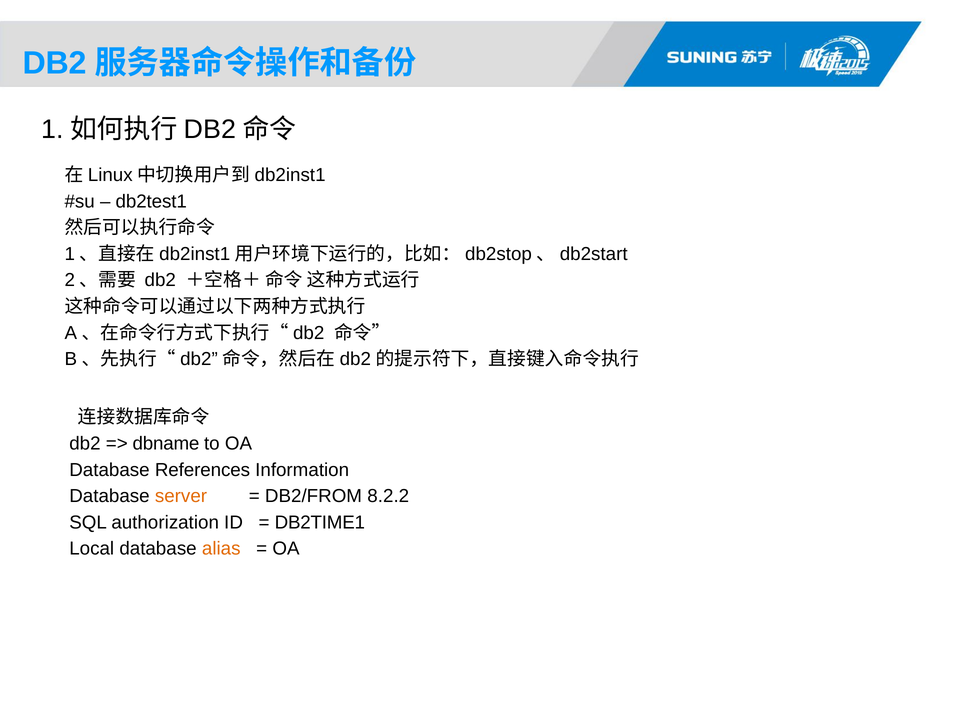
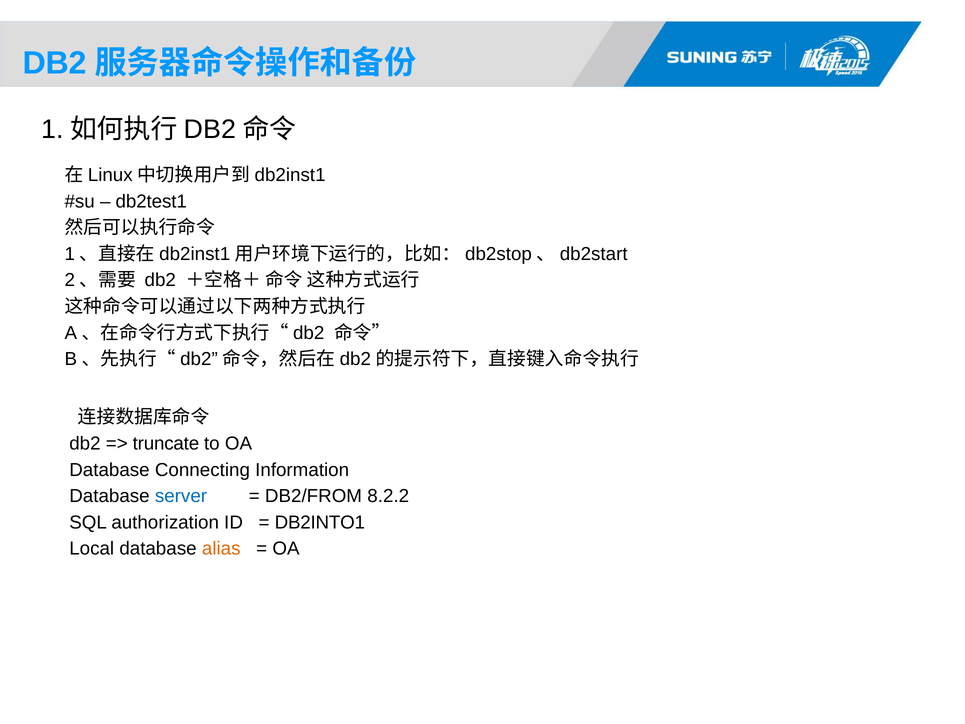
dbname: dbname -> truncate
References: References -> Connecting
server colour: orange -> blue
DB2TIME1: DB2TIME1 -> DB2INTO1
